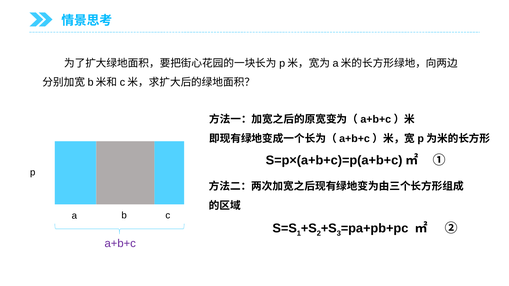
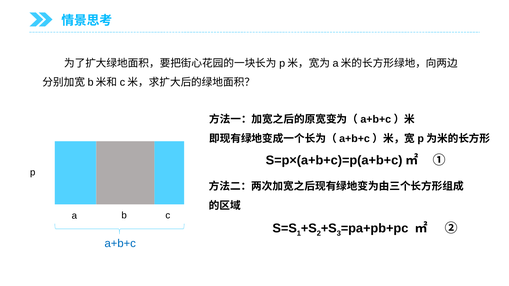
a+b+c colour: purple -> blue
